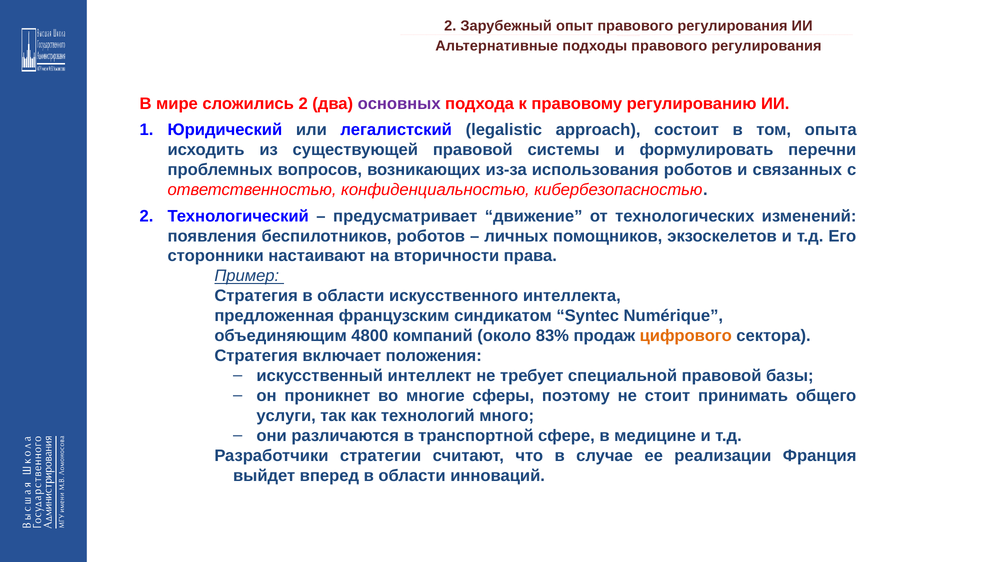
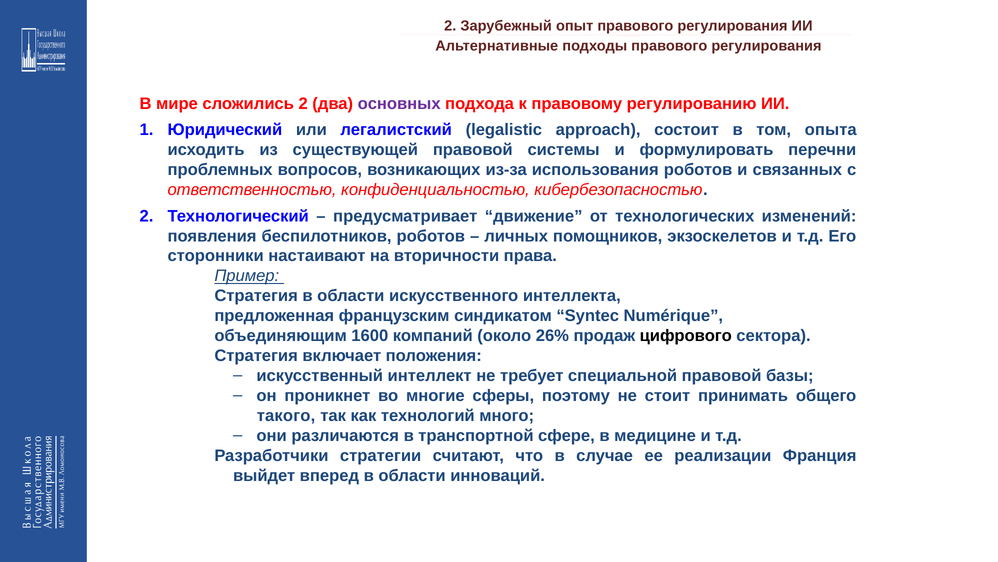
4800: 4800 -> 1600
83%: 83% -> 26%
цифрового colour: orange -> black
услуги: услуги -> такого
